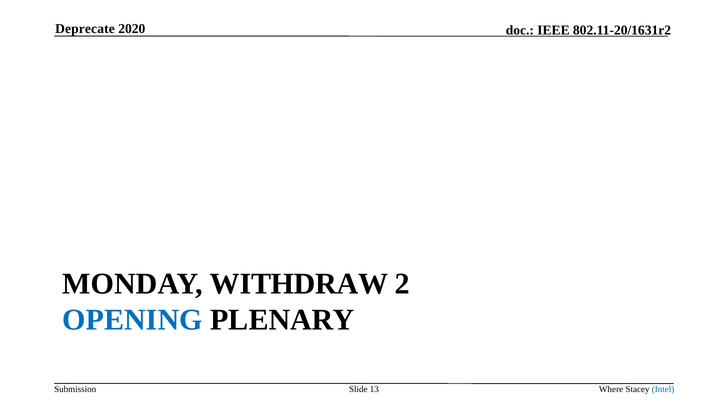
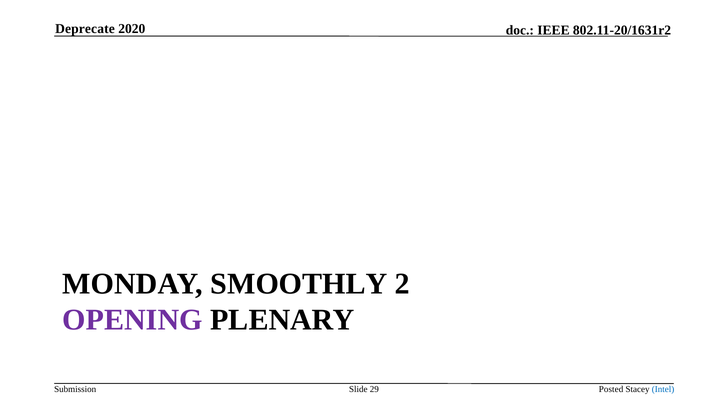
WITHDRAW: WITHDRAW -> SMOOTHLY
OPENING colour: blue -> purple
13: 13 -> 29
Where: Where -> Posted
